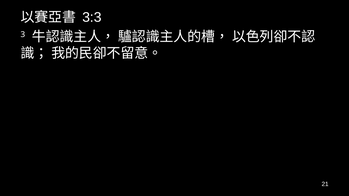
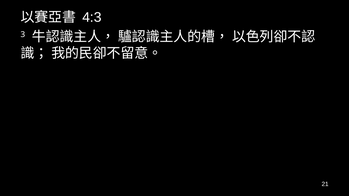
3:3: 3:3 -> 4:3
